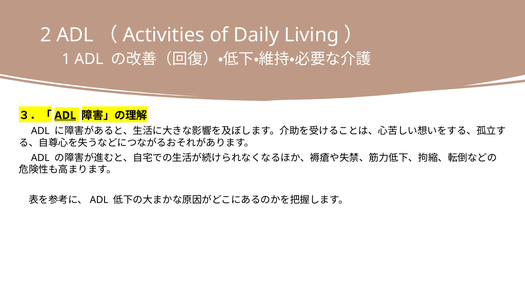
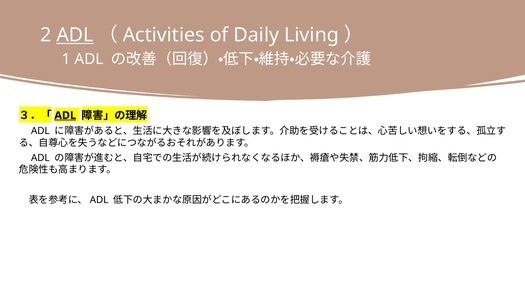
ADL at (75, 35) underline: none -> present
